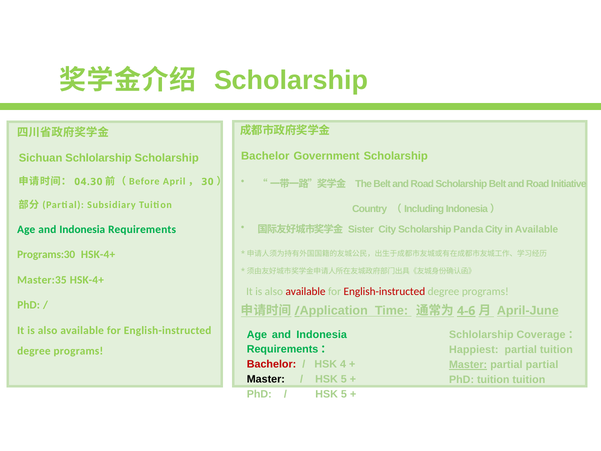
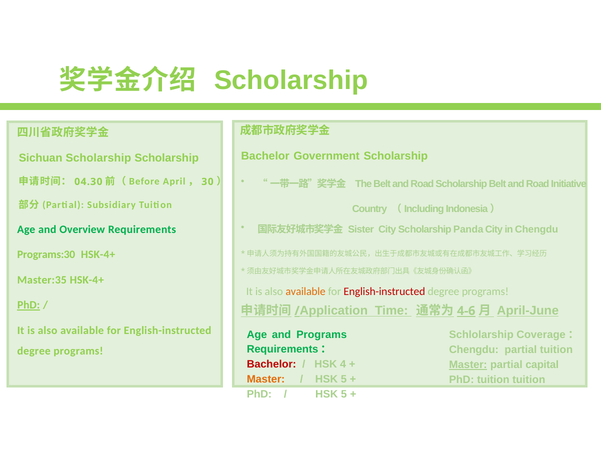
Sichuan Schlolarship: Schlolarship -> Scholarship
in Available: Available -> Chengdu
Indonesia at (82, 229): Indonesia -> Overview
available at (306, 292) colour: red -> orange
PhD at (29, 305) underline: none -> present
Indonesia at (322, 334): Indonesia -> Programs
Happiest at (474, 350): Happiest -> Chengdu
partial partial: partial -> capital
Master at (266, 379) colour: black -> orange
